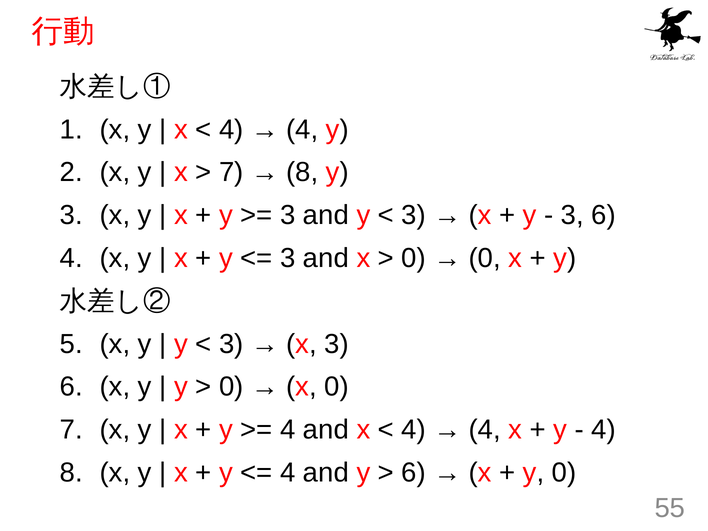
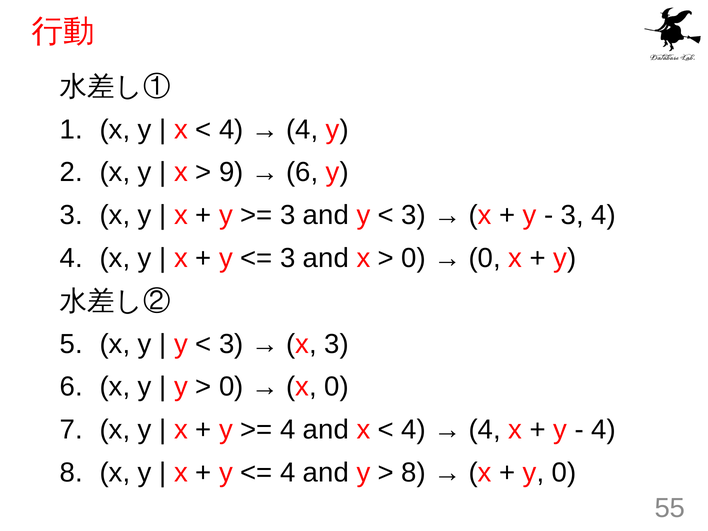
7 at (231, 172): 7 -> 9
8 at (302, 172): 8 -> 6
6 at (604, 215): 6 -> 4
6 at (414, 473): 6 -> 8
